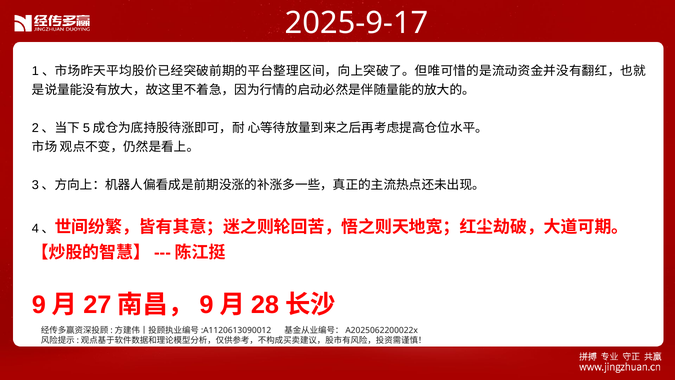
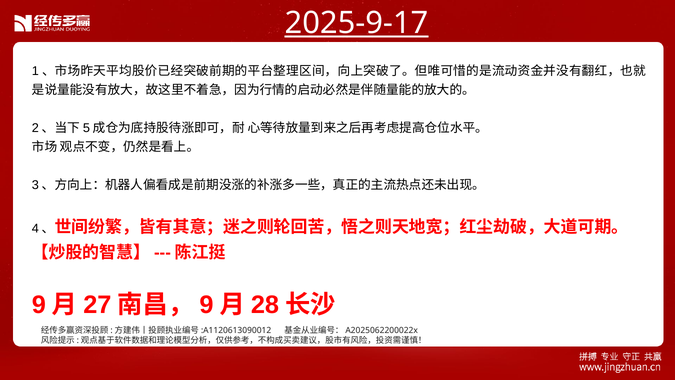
2025-9-17 underline: none -> present
